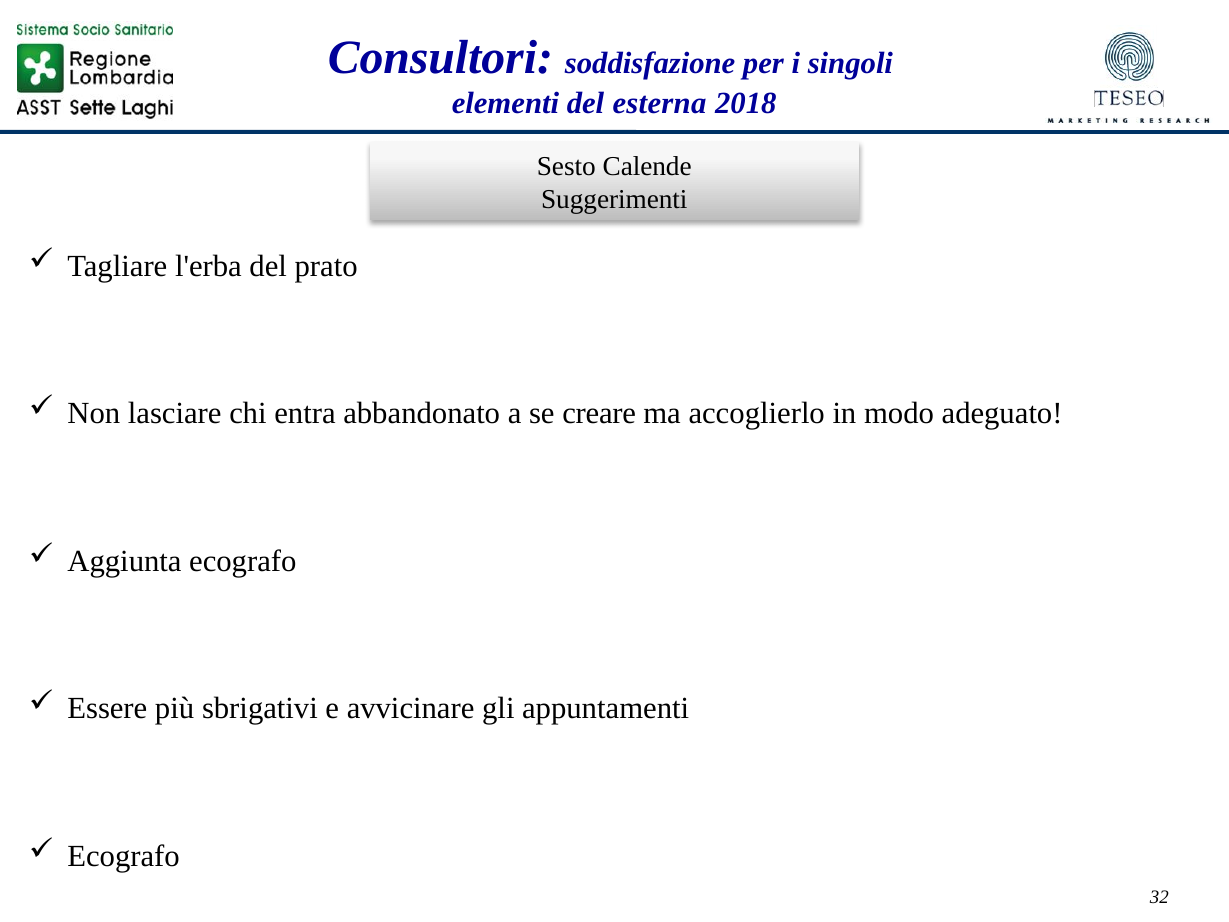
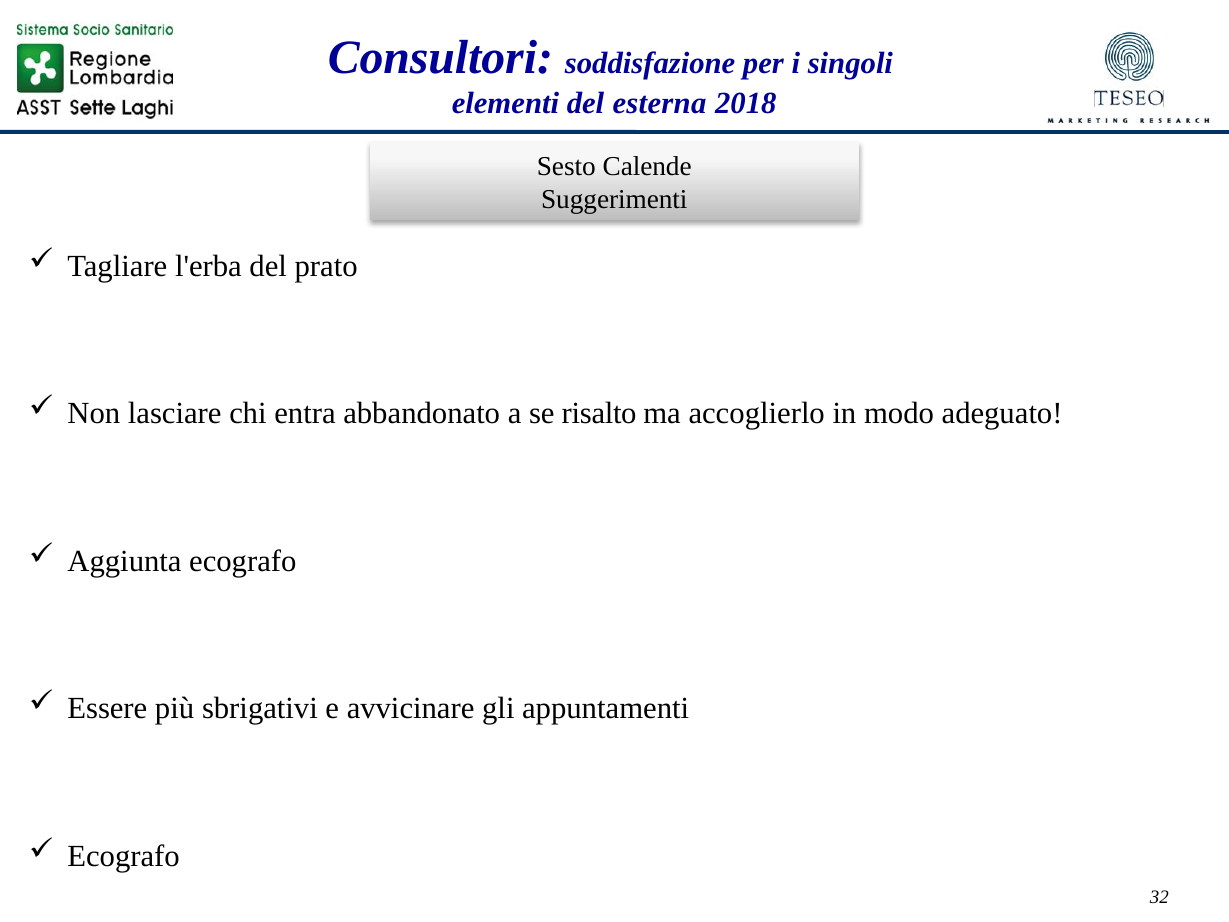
creare: creare -> risalto
